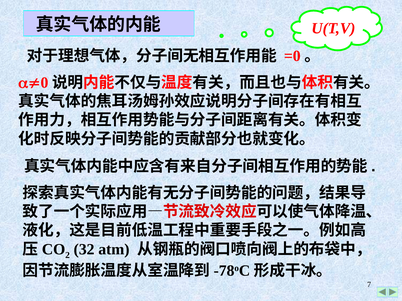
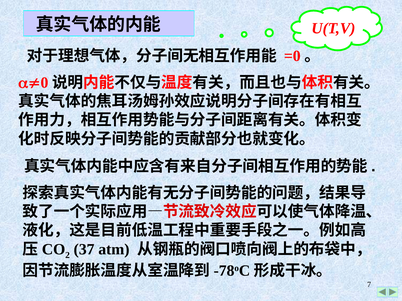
32: 32 -> 37
